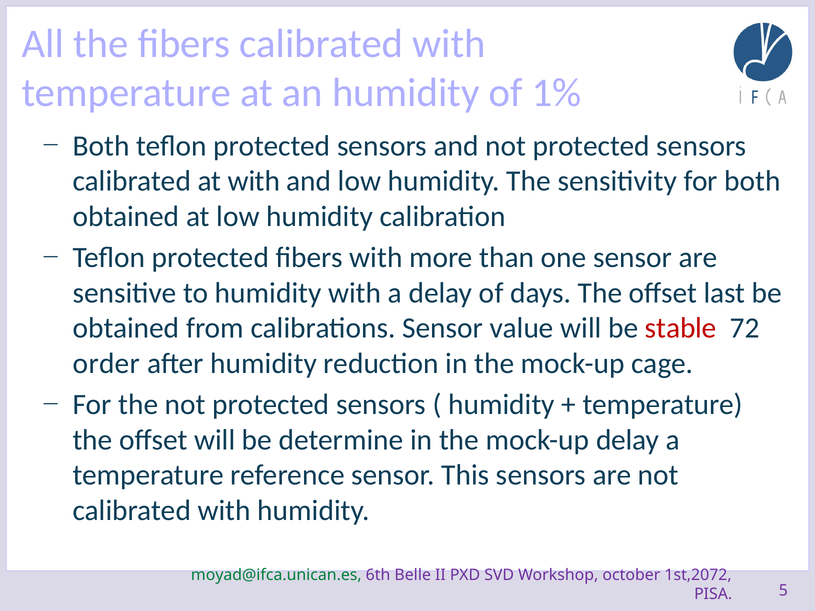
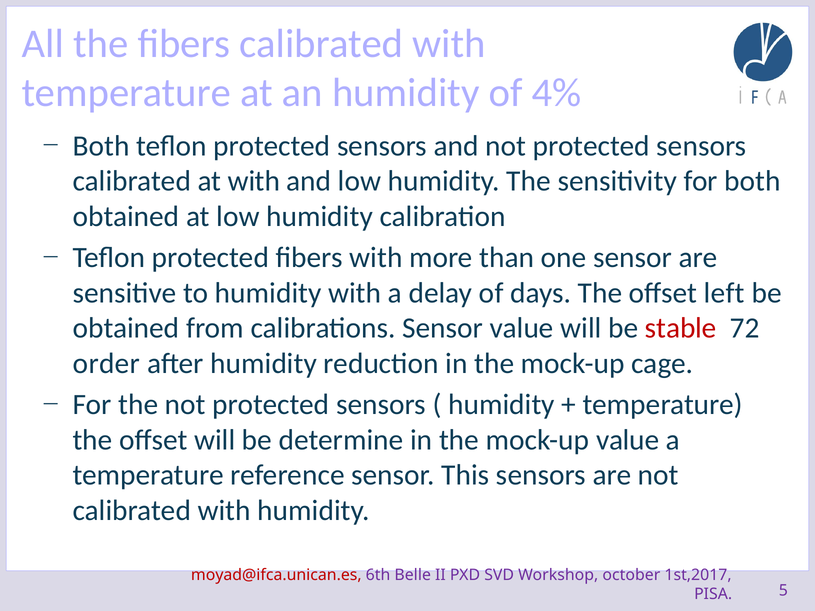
1%: 1% -> 4%
last: last -> left
mock-up delay: delay -> value
moyad@ifca.unican.es colour: green -> red
1st,2072: 1st,2072 -> 1st,2017
